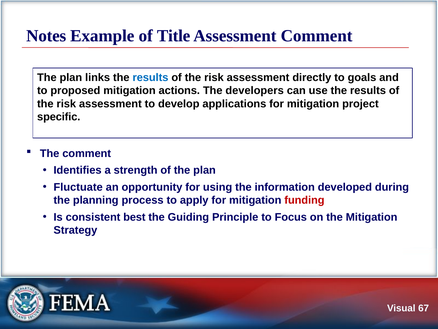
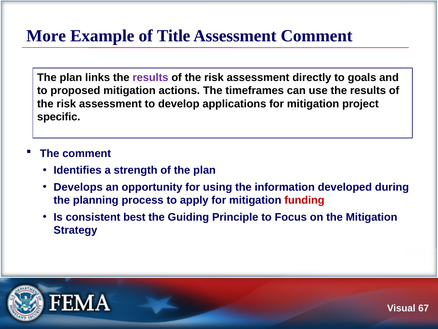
Notes: Notes -> More
results at (150, 77) colour: blue -> purple
developers: developers -> timeframes
Fluctuate: Fluctuate -> Develops
